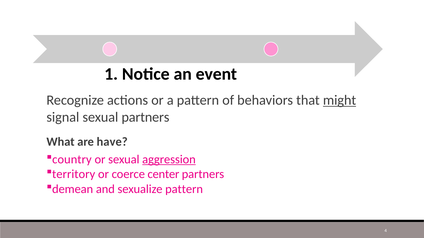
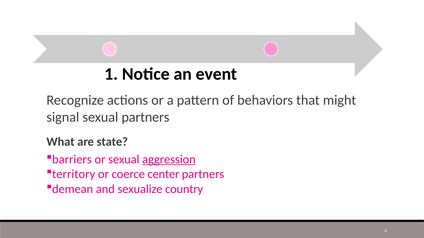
might underline: present -> none
have: have -> state
country: country -> barriers
sexualize pattern: pattern -> country
